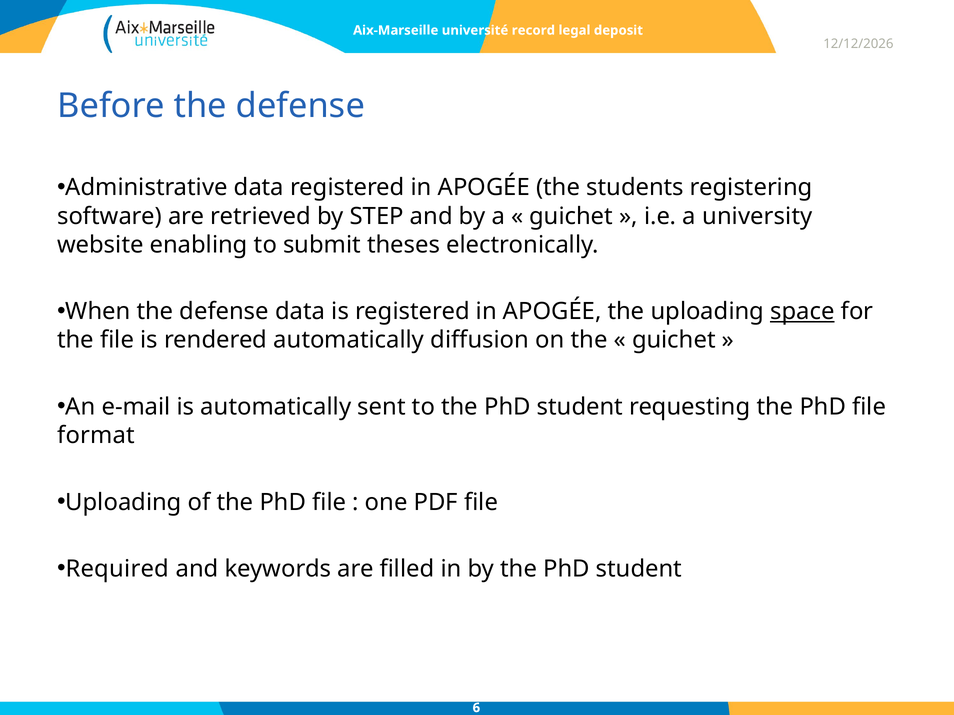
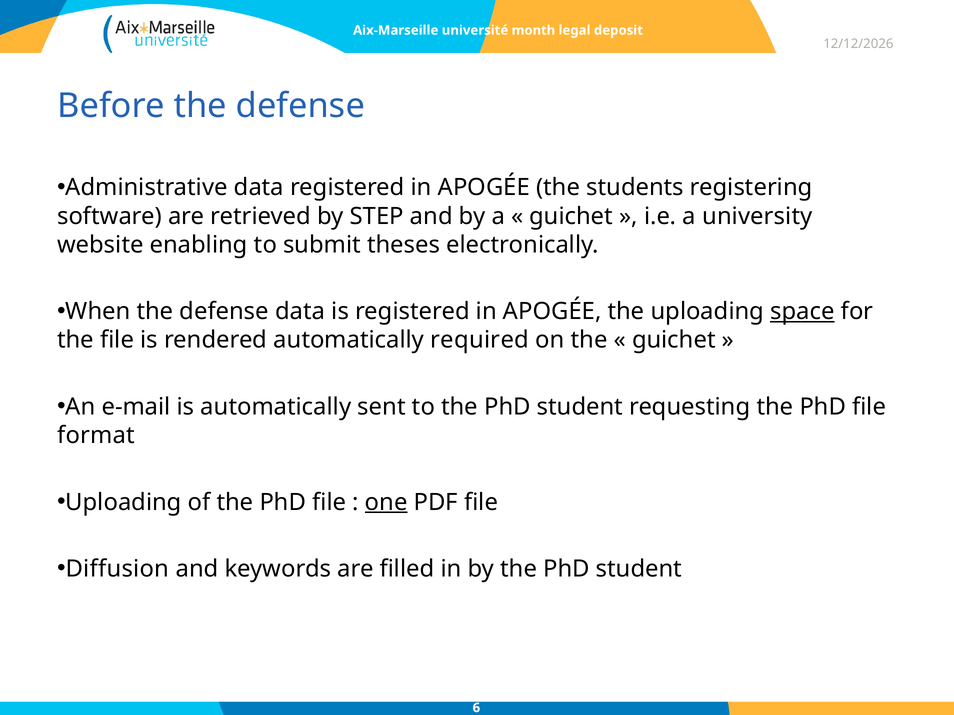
record: record -> month
diffusion: diffusion -> required
one underline: none -> present
Required: Required -> Diffusion
